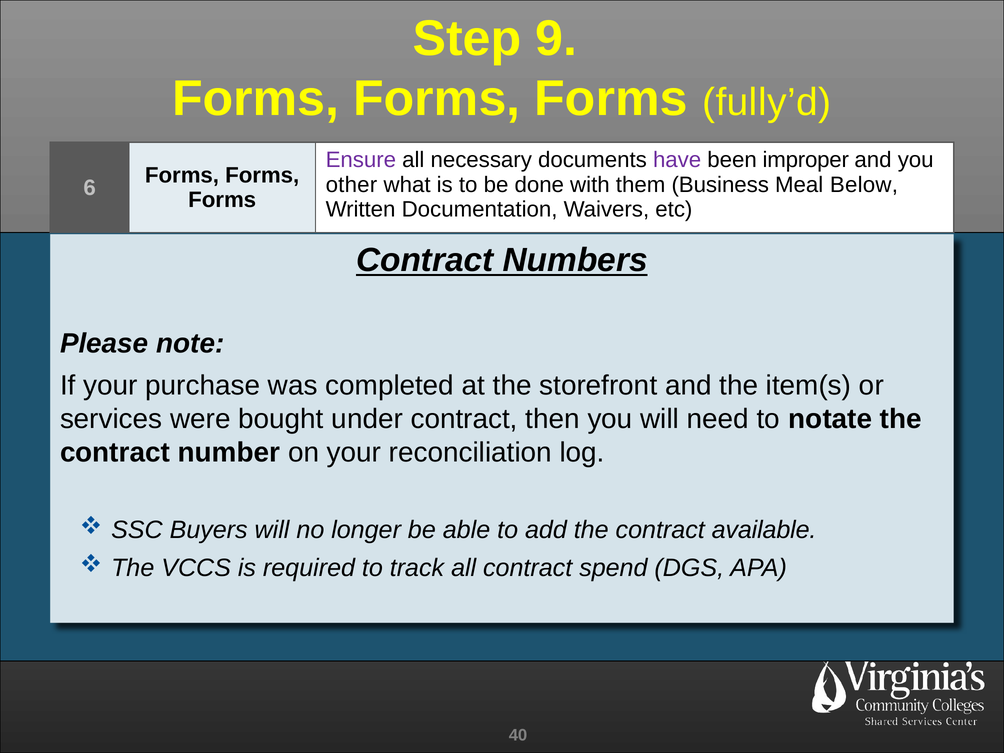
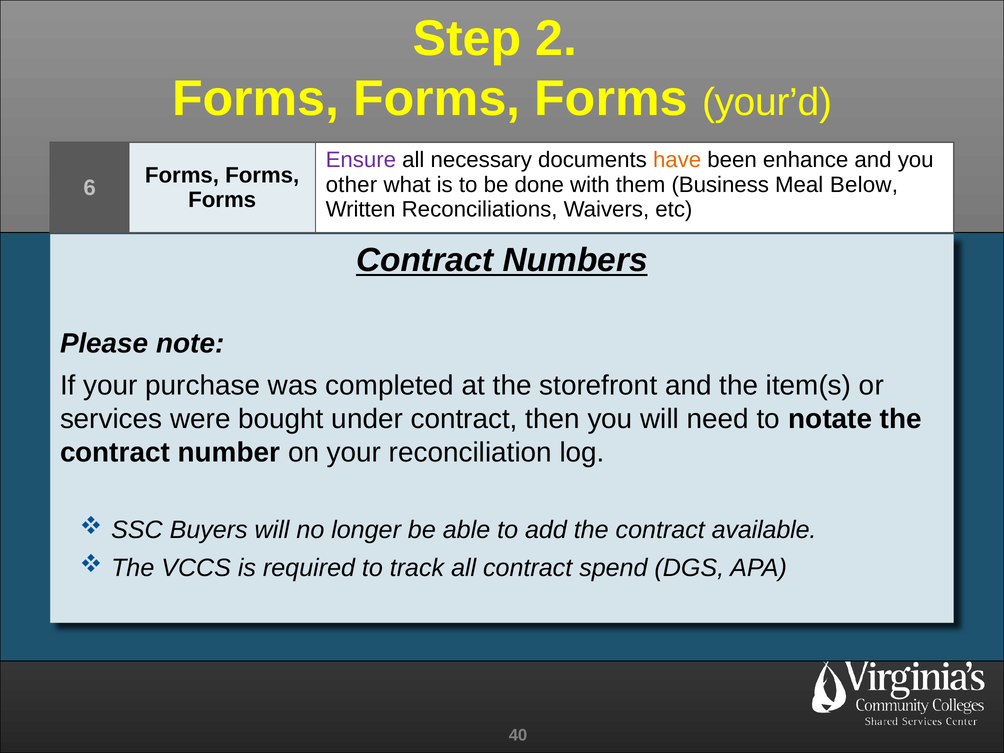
9: 9 -> 2
fully’d: fully’d -> your’d
have colour: purple -> orange
improper: improper -> enhance
Documentation: Documentation -> Reconciliations
